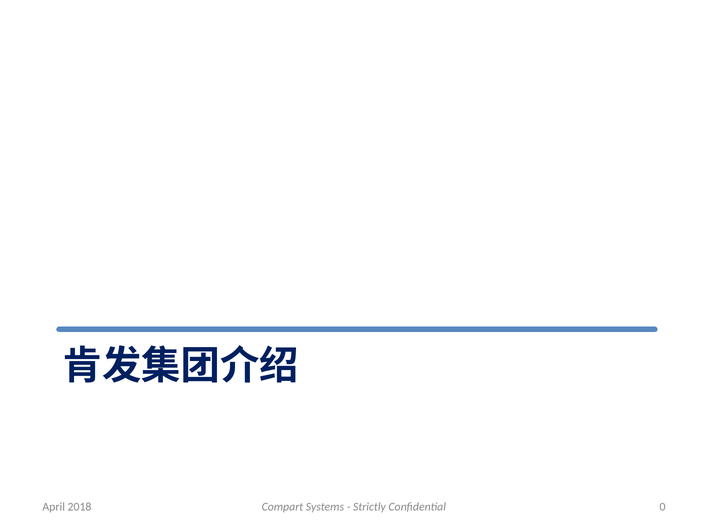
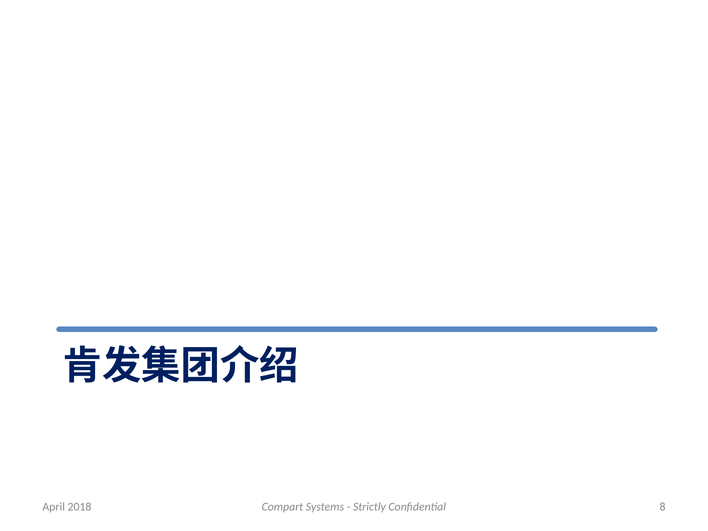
0: 0 -> 8
